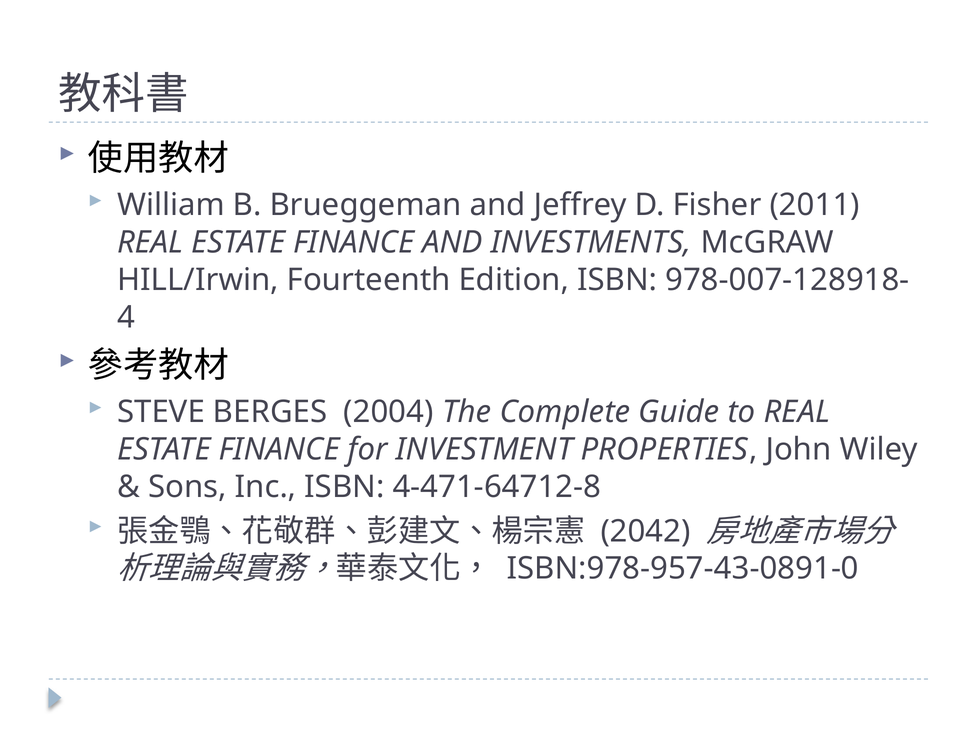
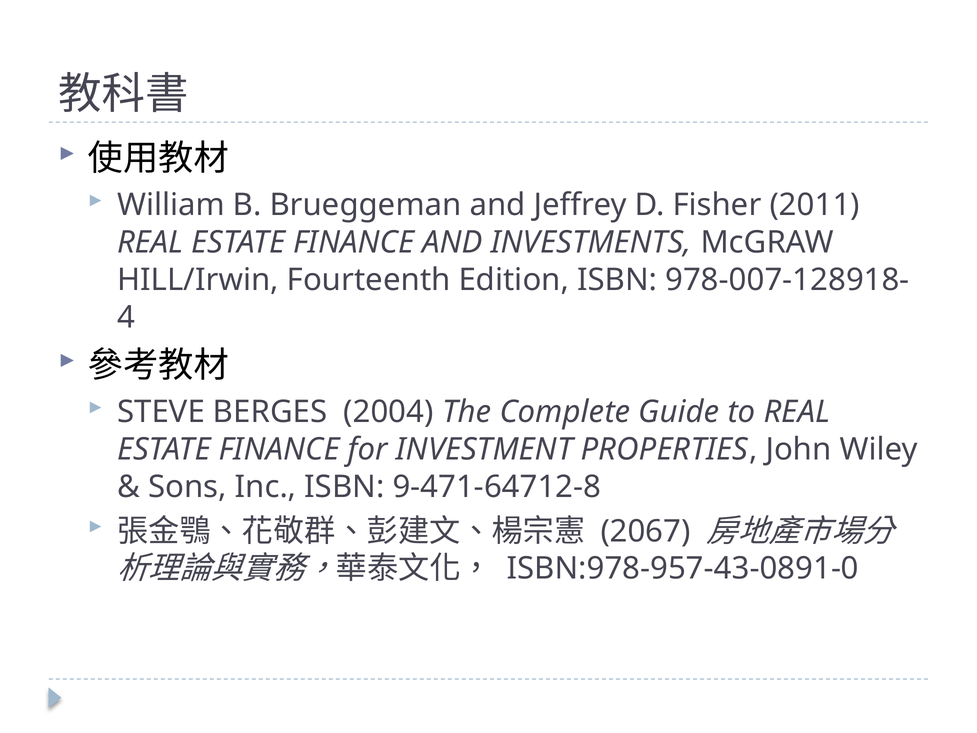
4-471-64712-8: 4-471-64712-8 -> 9-471-64712-8
2042: 2042 -> 2067
